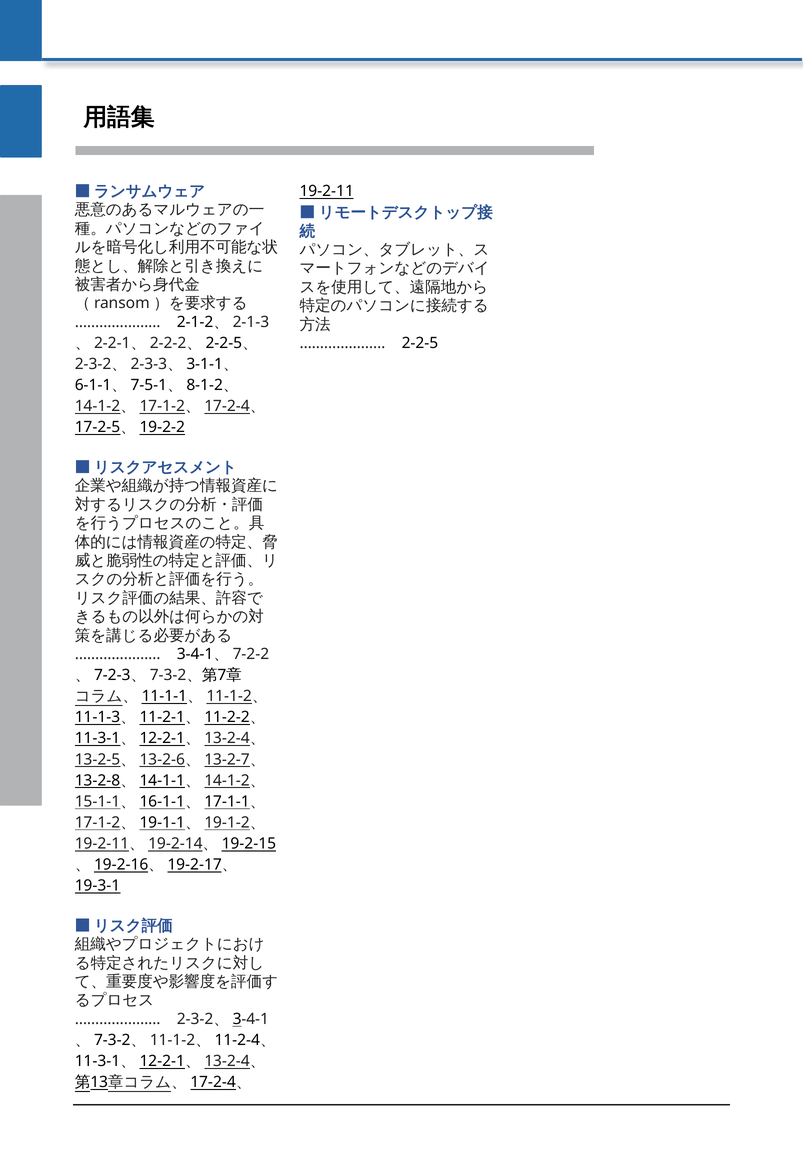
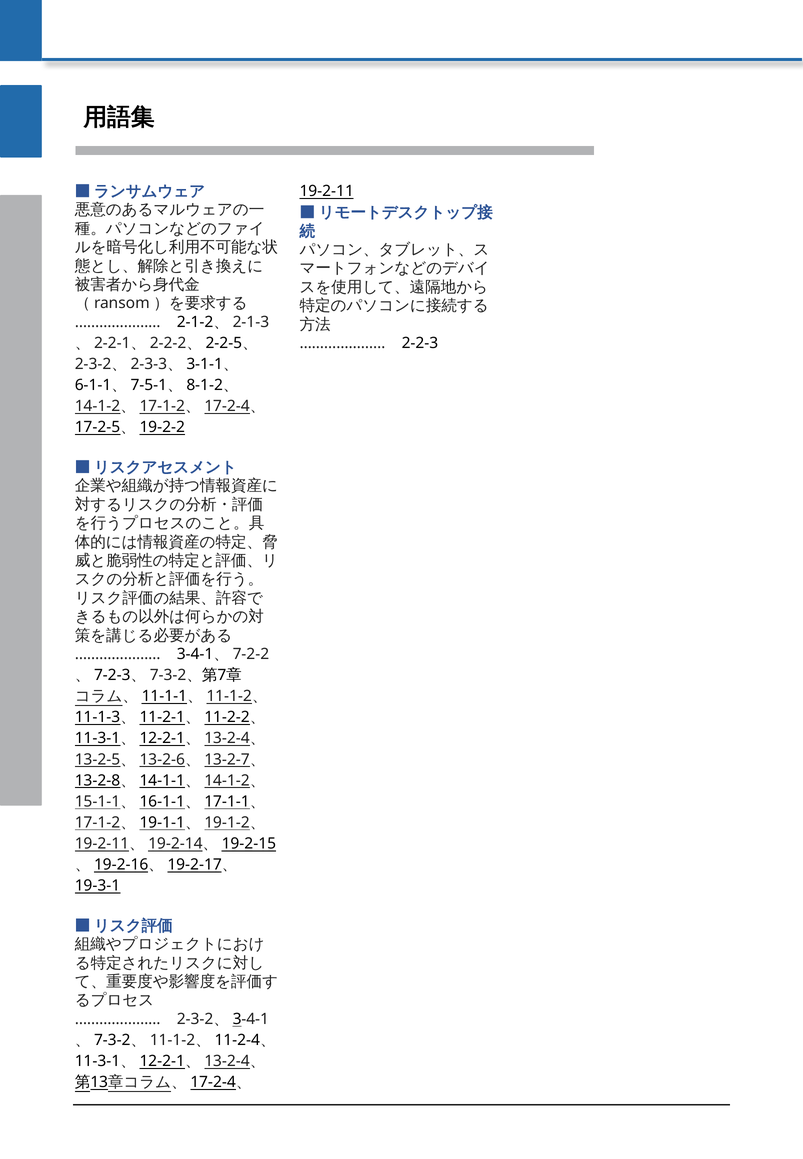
2-2-5: 2-2-5 -> 2-2-3
